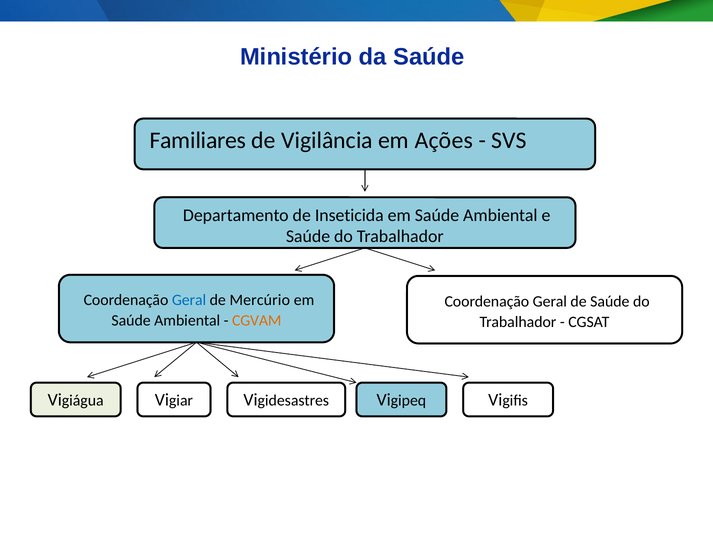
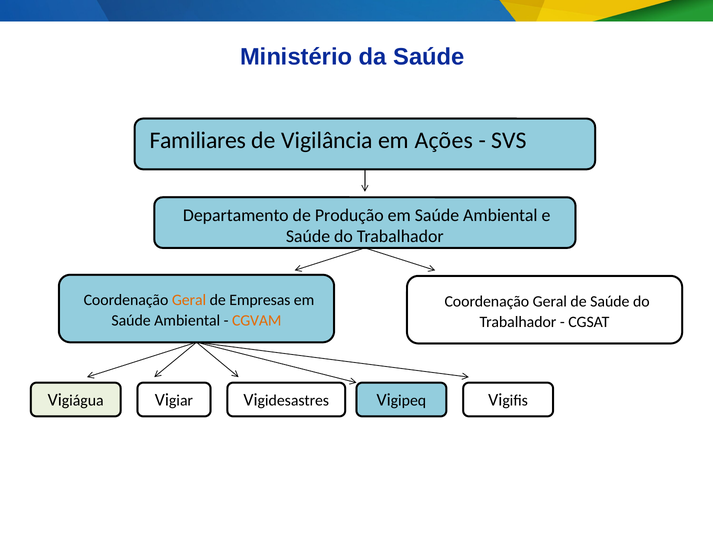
Inseticida: Inseticida -> Produção
Geral at (189, 300) colour: blue -> orange
Mercúrio: Mercúrio -> Empresas
